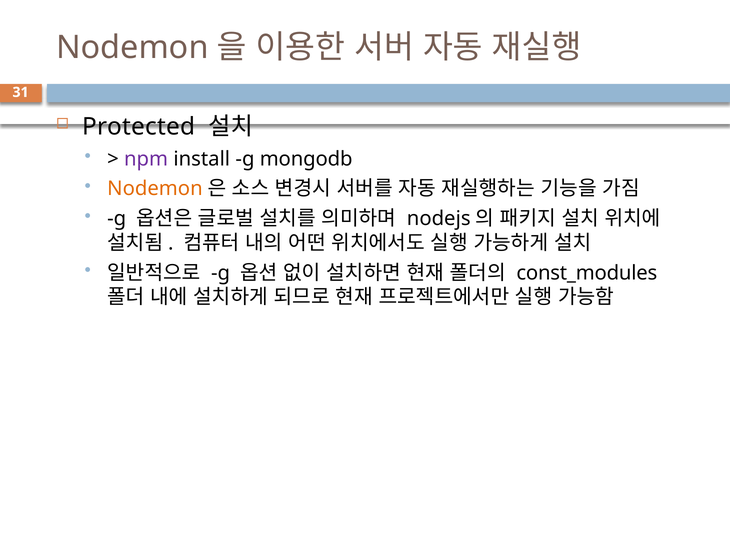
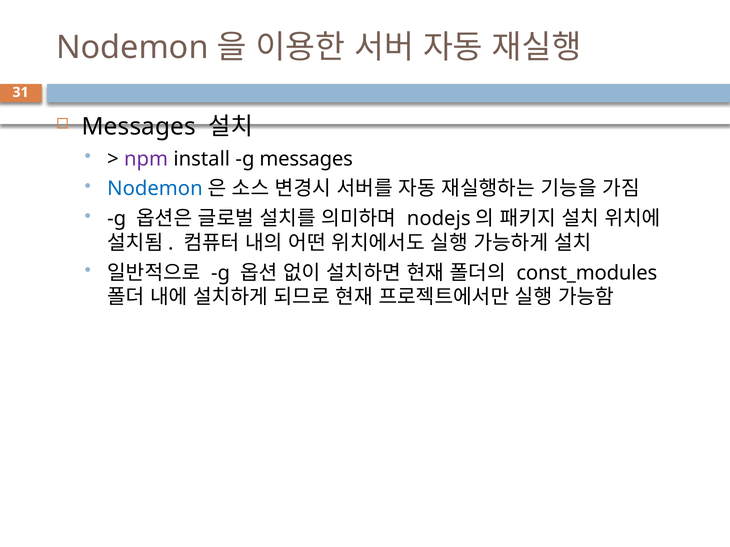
Protected at (139, 127): Protected -> Messages
g mongodb: mongodb -> messages
Nodemon at (155, 189) colour: orange -> blue
